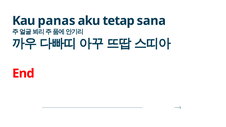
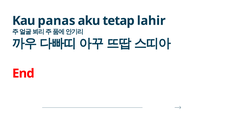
sana: sana -> lahir
